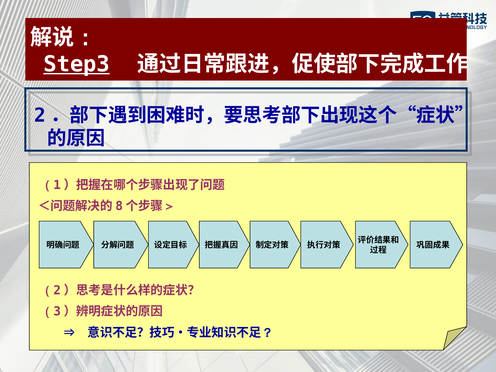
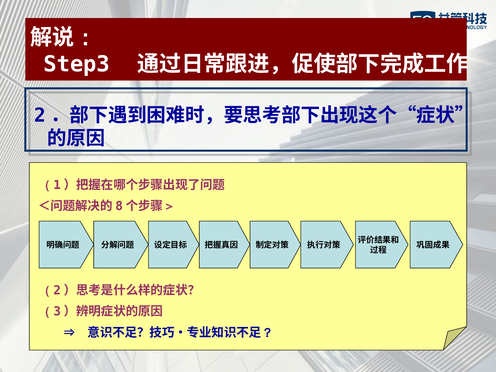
Step3 underline: present -> none
